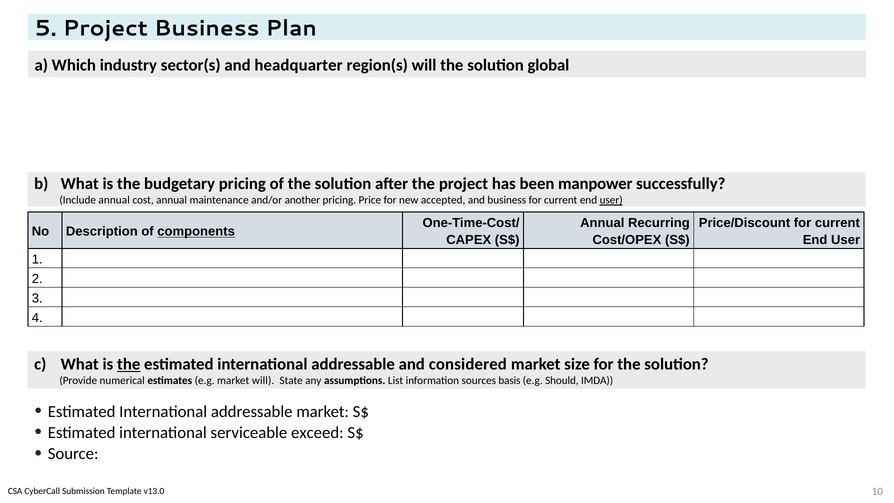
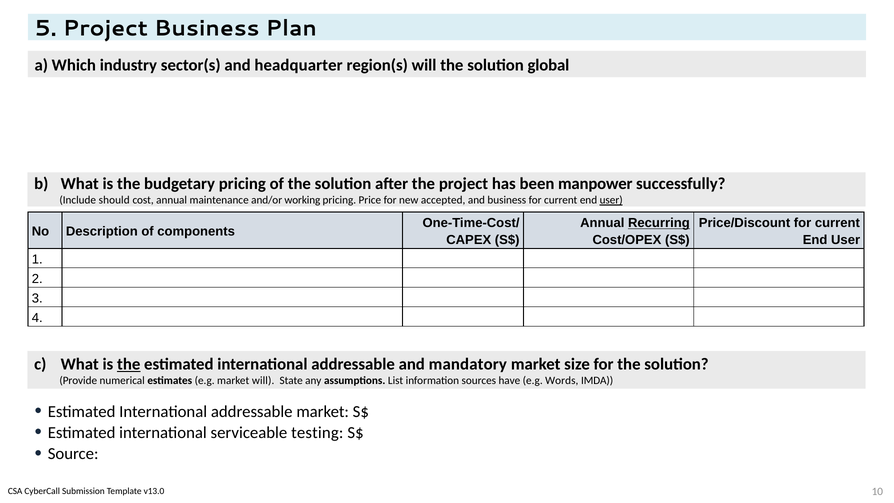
Include annual: annual -> should
another: another -> working
Recurring underline: none -> present
components underline: present -> none
considered: considered -> mandatory
basis: basis -> have
Should: Should -> Words
exceed: exceed -> testing
